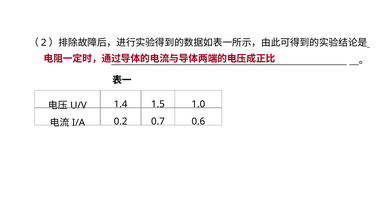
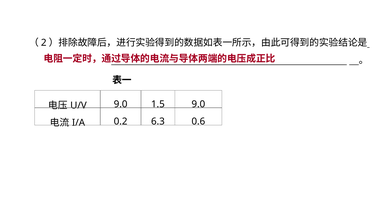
1.4 at (121, 104): 1.4 -> 9.0
1.5 1.0: 1.0 -> 9.0
0.7: 0.7 -> 6.3
